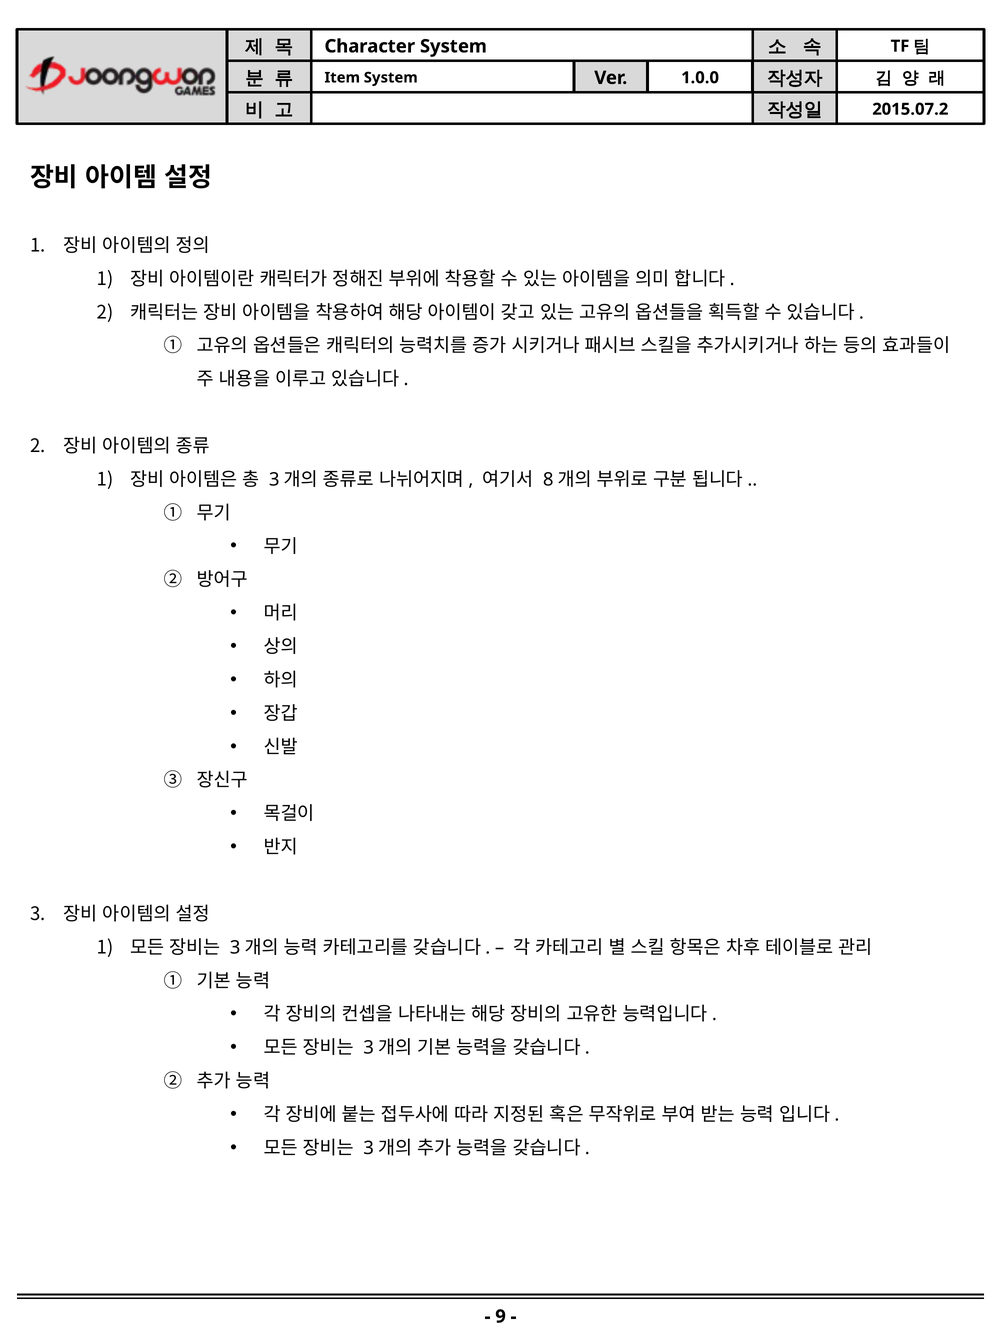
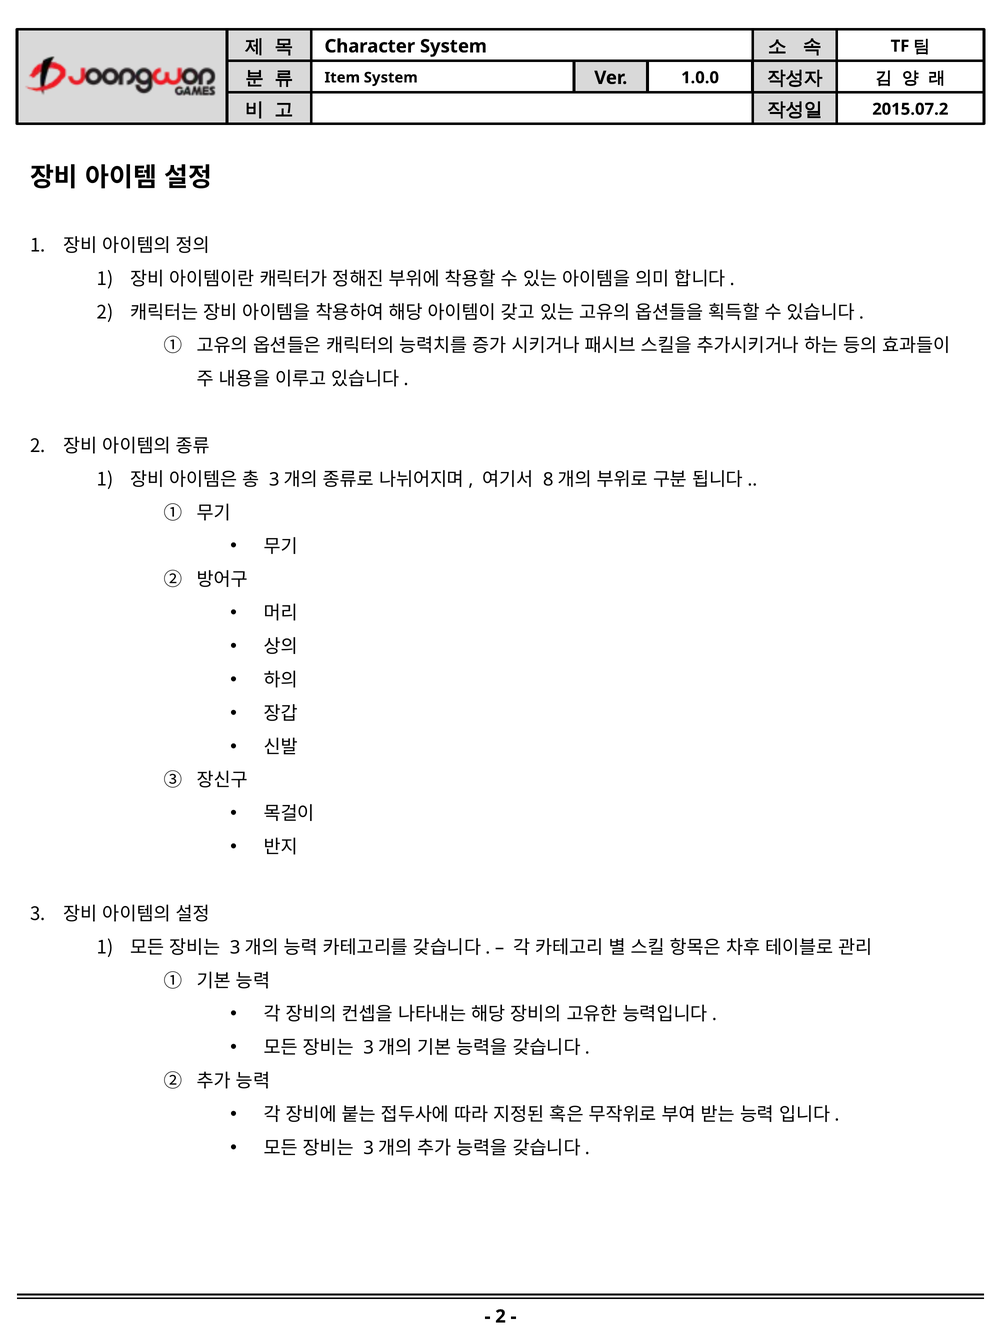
9 at (501, 1316): 9 -> 2
